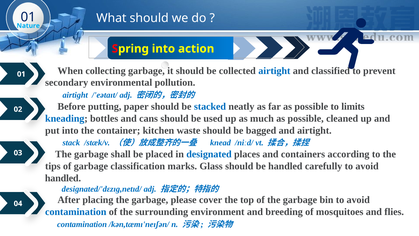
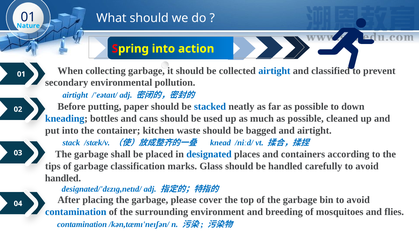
limits: limits -> down
